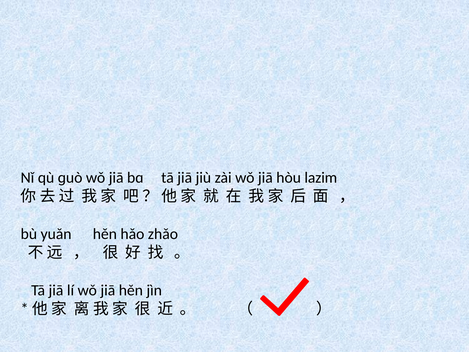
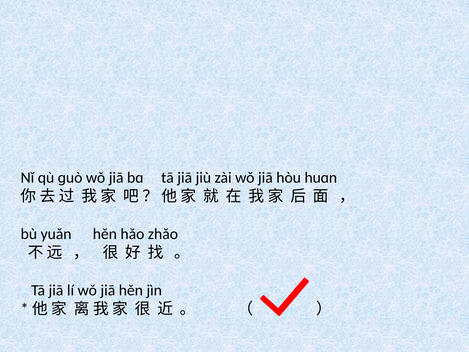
lazim: lazim -> huɑn
